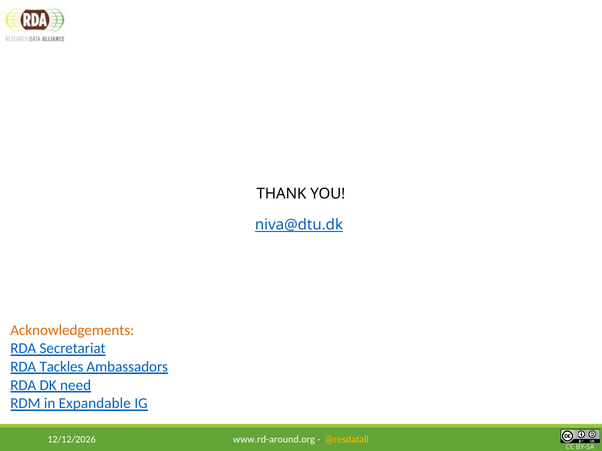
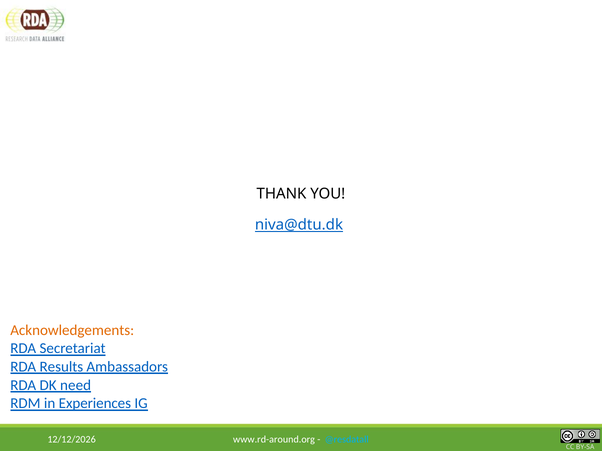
Tackles: Tackles -> Results
Expandable: Expandable -> Experiences
@resdatall colour: yellow -> light blue
